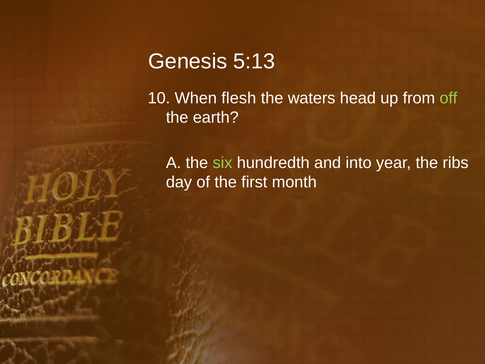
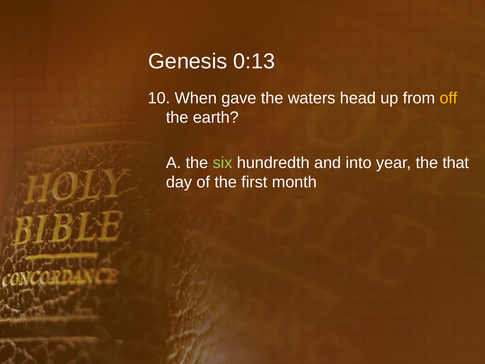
5:13: 5:13 -> 0:13
flesh: flesh -> gave
off colour: light green -> yellow
ribs: ribs -> that
